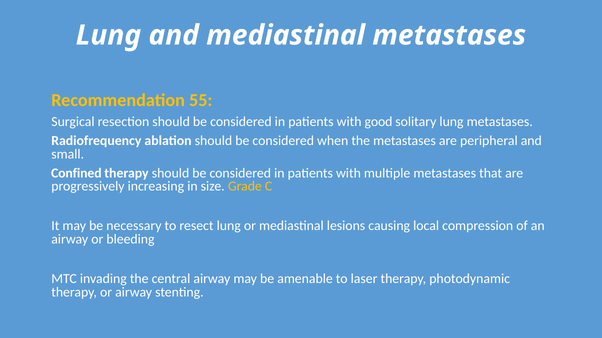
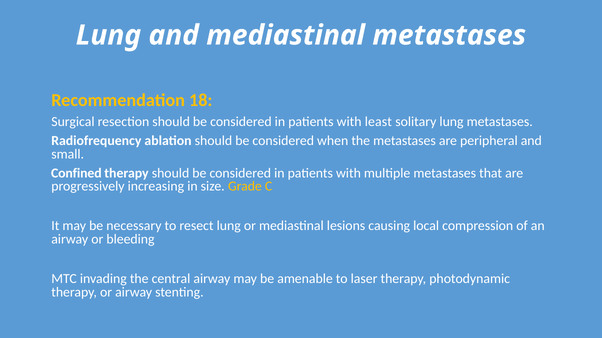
55: 55 -> 18
good: good -> least
